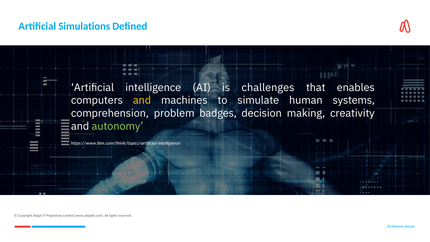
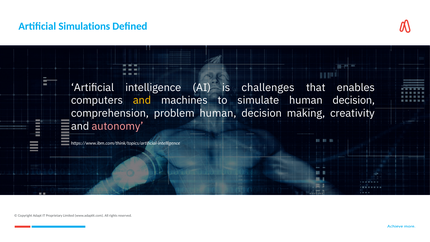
simulate human systems: systems -> decision
problem badges: badges -> human
autonomy colour: light green -> pink
